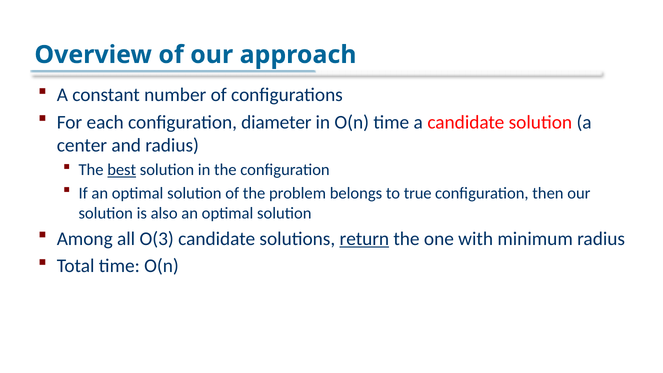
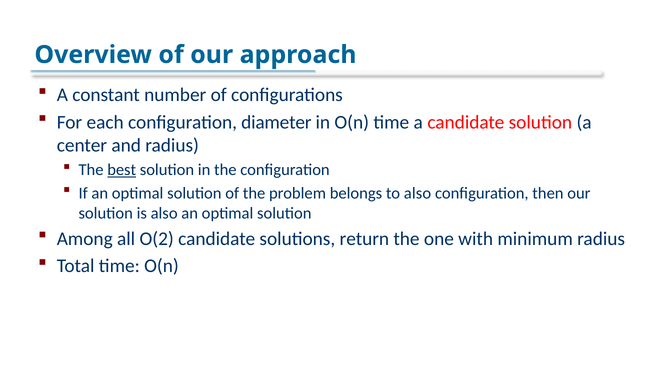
to true: true -> also
O(3: O(3 -> O(2
return underline: present -> none
